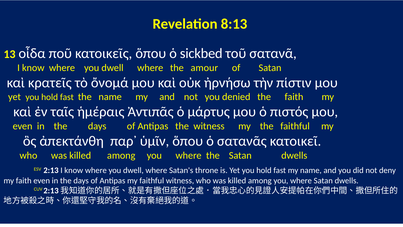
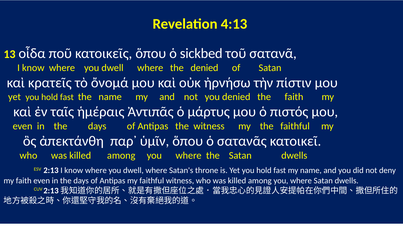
8:13: 8:13 -> 4:13
the amour: amour -> denied
